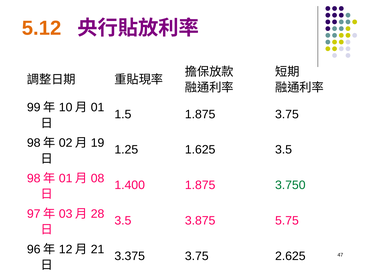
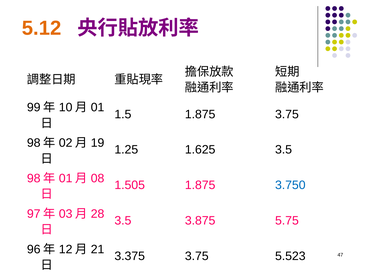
1.400: 1.400 -> 1.505
3.750 colour: green -> blue
2.625: 2.625 -> 5.523
